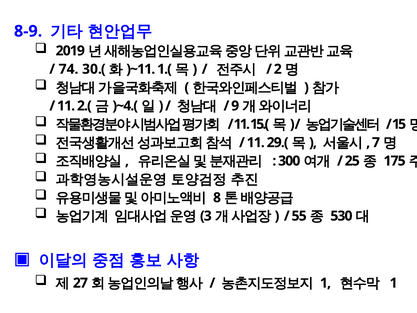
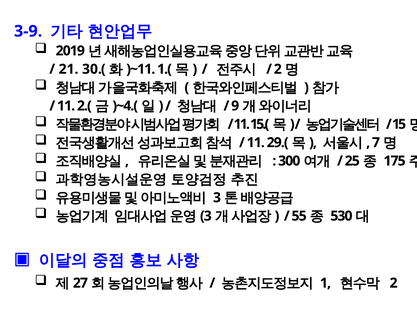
8-9: 8-9 -> 3-9
74: 74 -> 21
8 at (217, 197): 8 -> 3
1 at (394, 283): 1 -> 2
